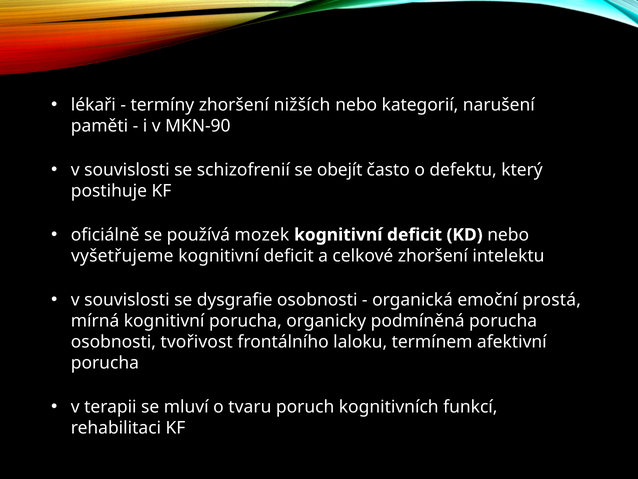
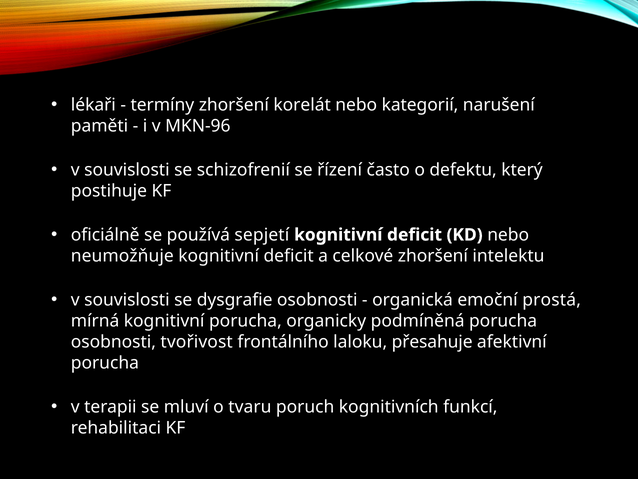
nižších: nižších -> korelát
MKN-90: MKN-90 -> MKN-96
obejít: obejít -> řízení
mozek: mozek -> sepjetí
vyšetřujeme: vyšetřujeme -> neumožňuje
termínem: termínem -> přesahuje
